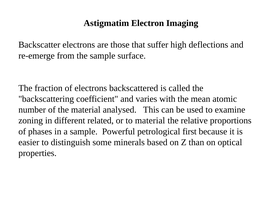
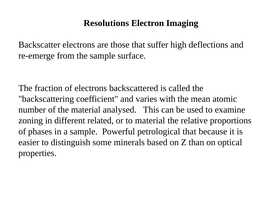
Astigmatim: Astigmatim -> Resolutions
petrological first: first -> that
